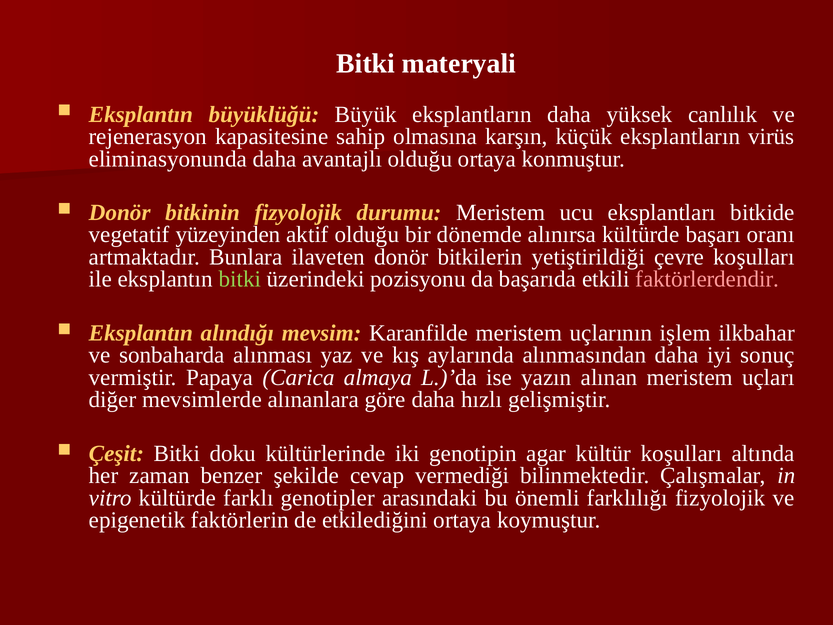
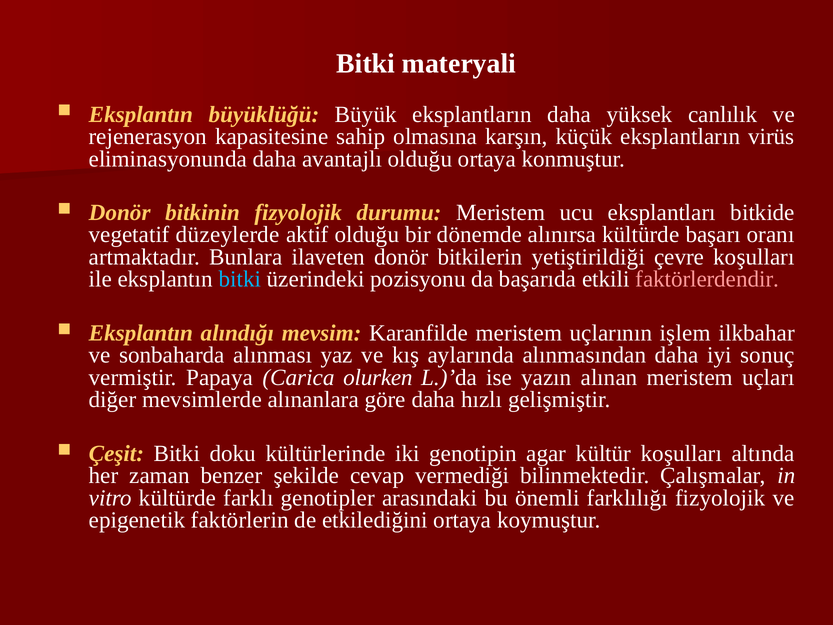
yüzeyinden: yüzeyinden -> düzeylerde
bitki at (240, 279) colour: light green -> light blue
almaya: almaya -> olurken
